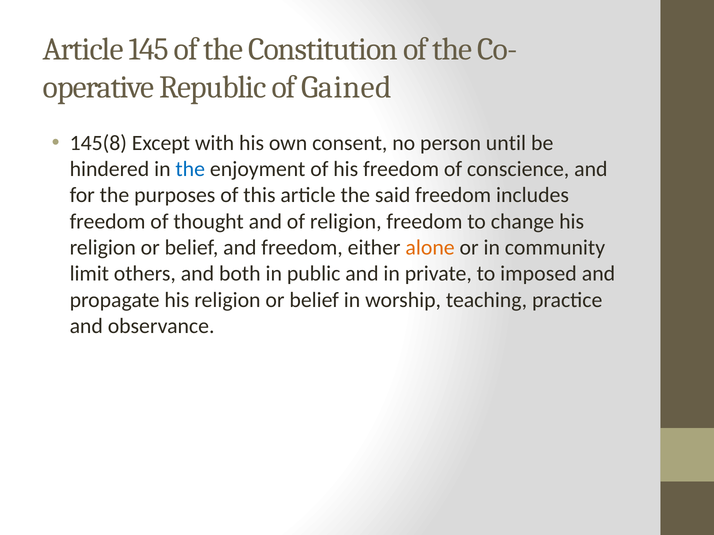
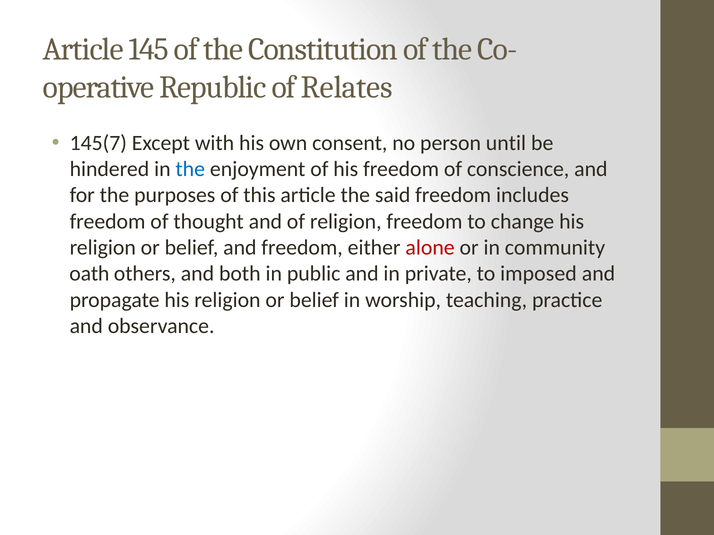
Gained: Gained -> Relates
145(8: 145(8 -> 145(7
alone colour: orange -> red
limit: limit -> oath
